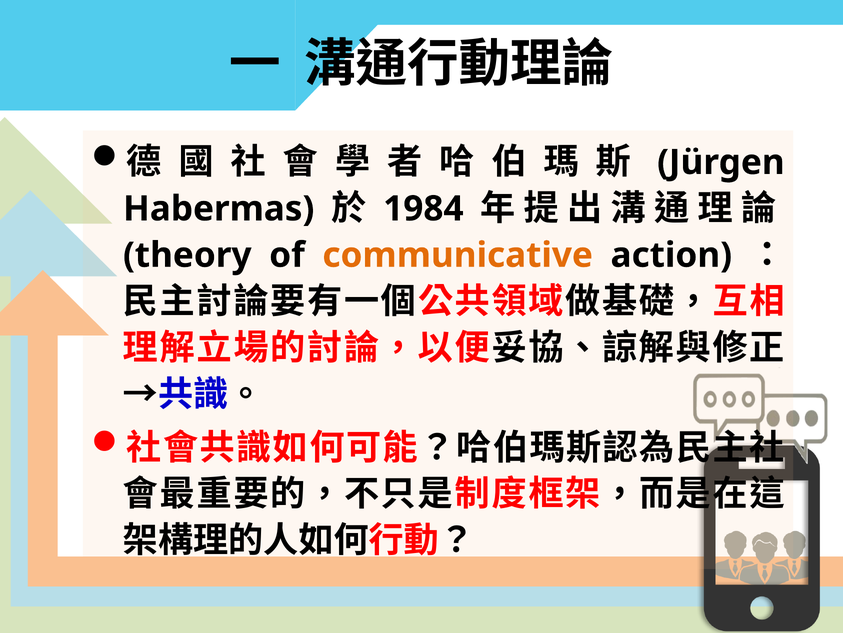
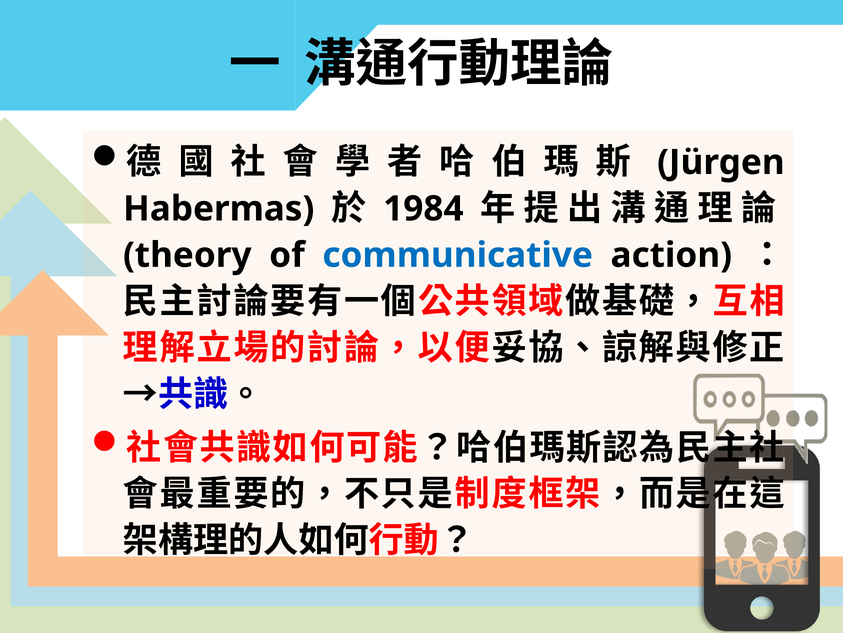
communicative colour: orange -> blue
